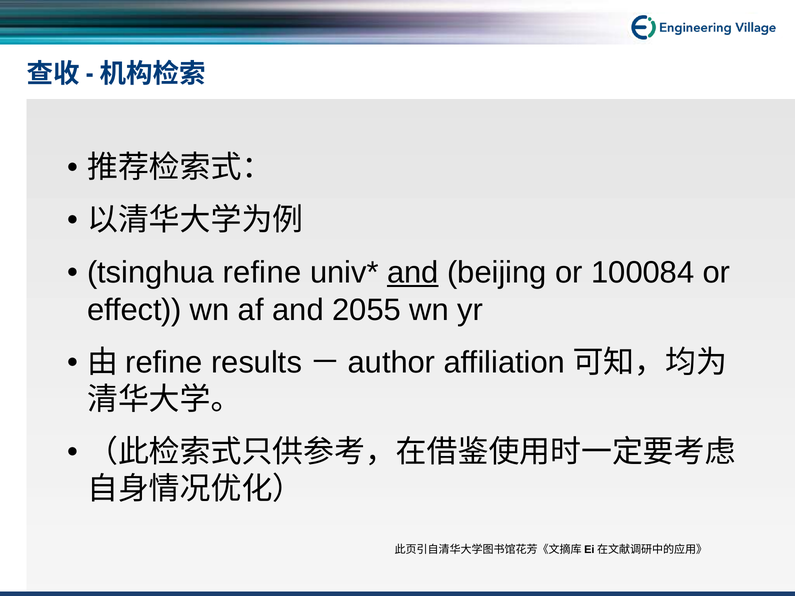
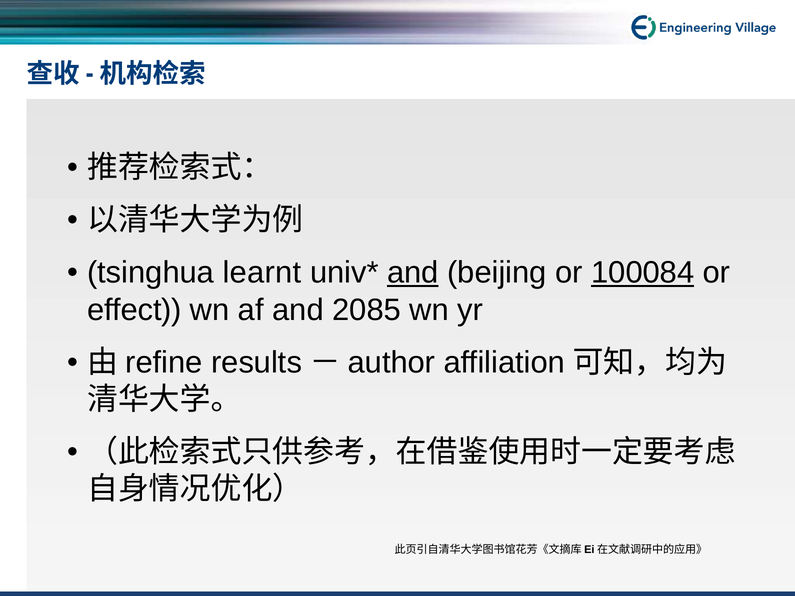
tsinghua refine: refine -> learnt
100084 underline: none -> present
2055: 2055 -> 2085
